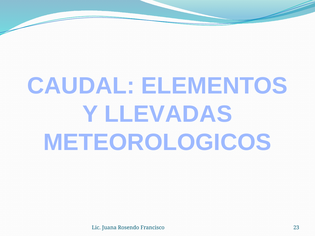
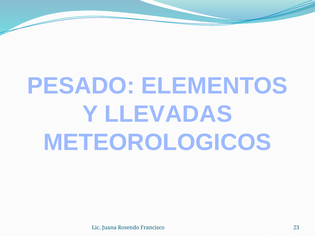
CAUDAL: CAUDAL -> PESADO
